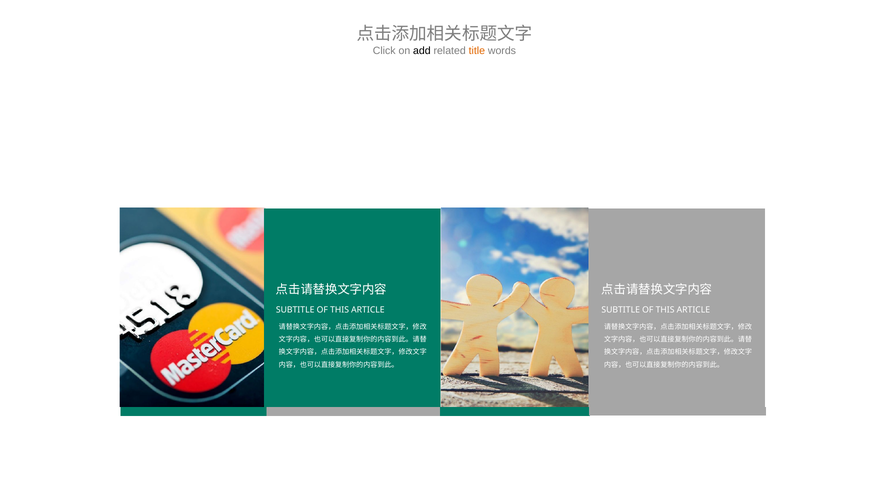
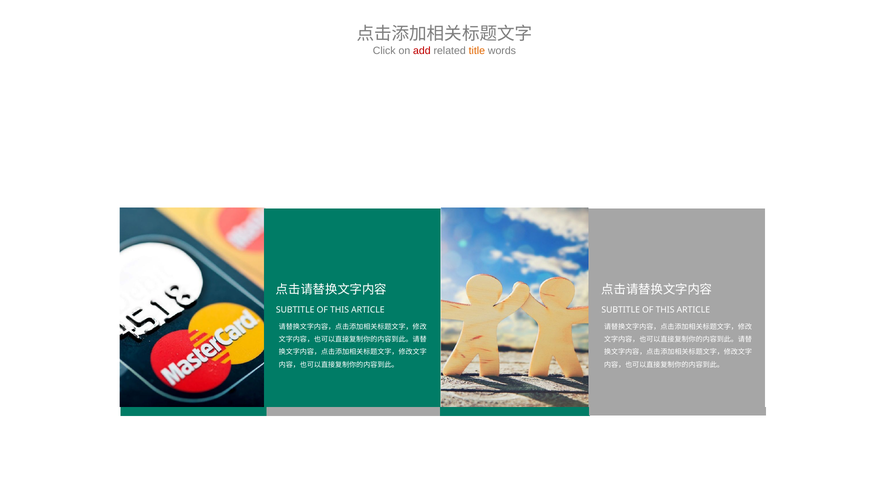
add colour: black -> red
